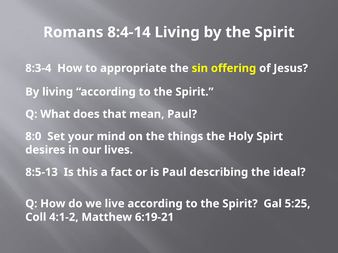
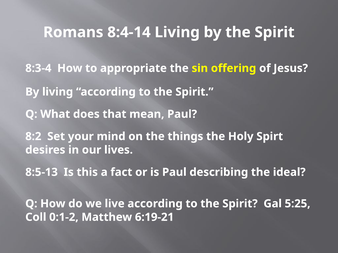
8:0: 8:0 -> 8:2
4:1-2: 4:1-2 -> 0:1-2
